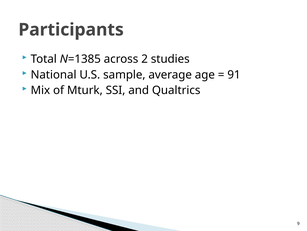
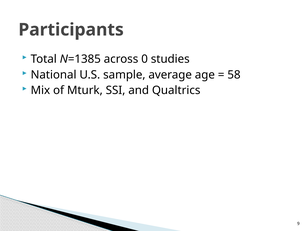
2: 2 -> 0
91: 91 -> 58
